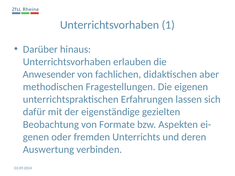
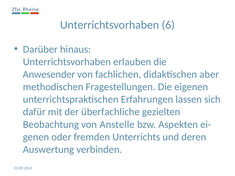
1: 1 -> 6
eigenständige: eigenständige -> überfachliche
Formate: Formate -> Anstelle
